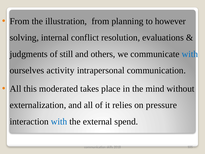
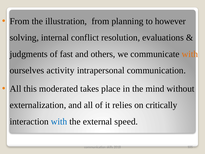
still: still -> fast
with at (190, 54) colour: blue -> orange
pressure: pressure -> critically
spend: spend -> speed
